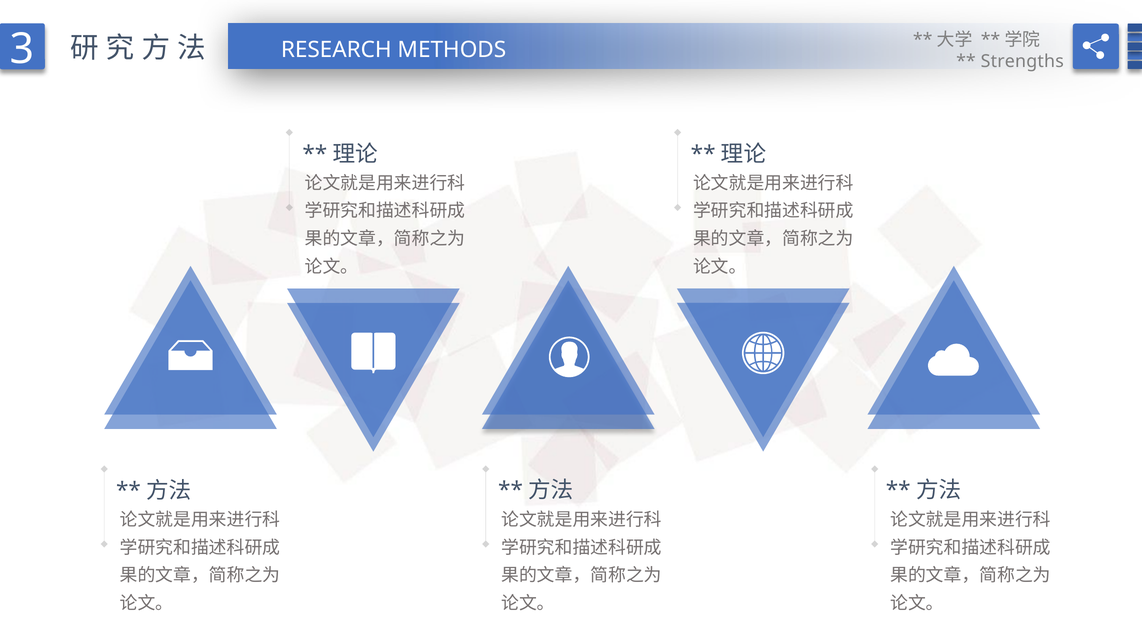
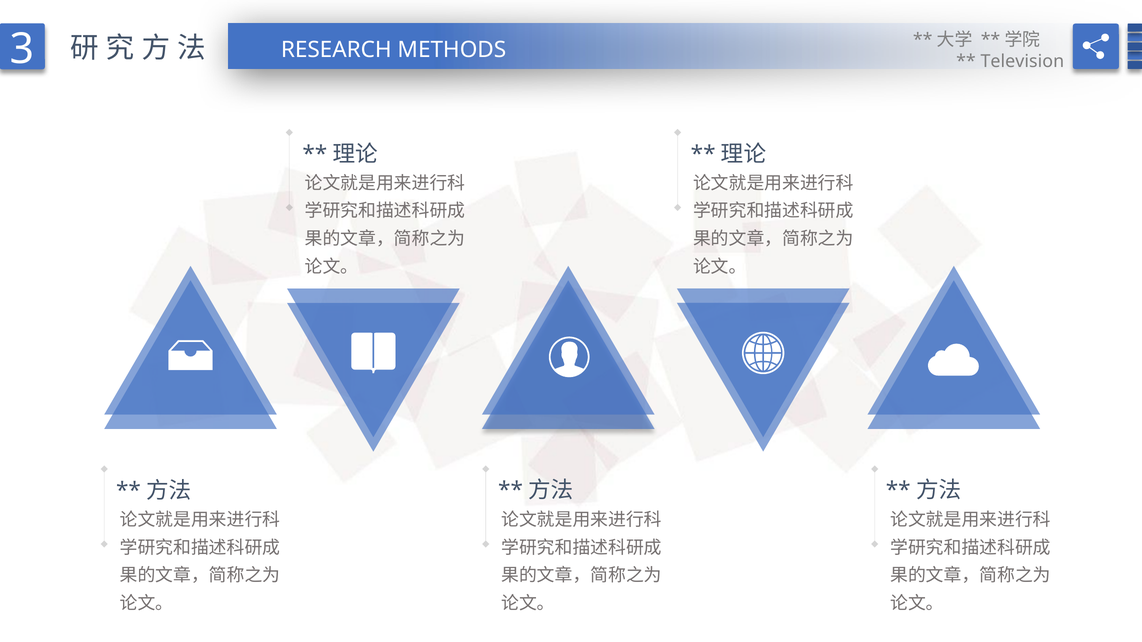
Strengths: Strengths -> Television
